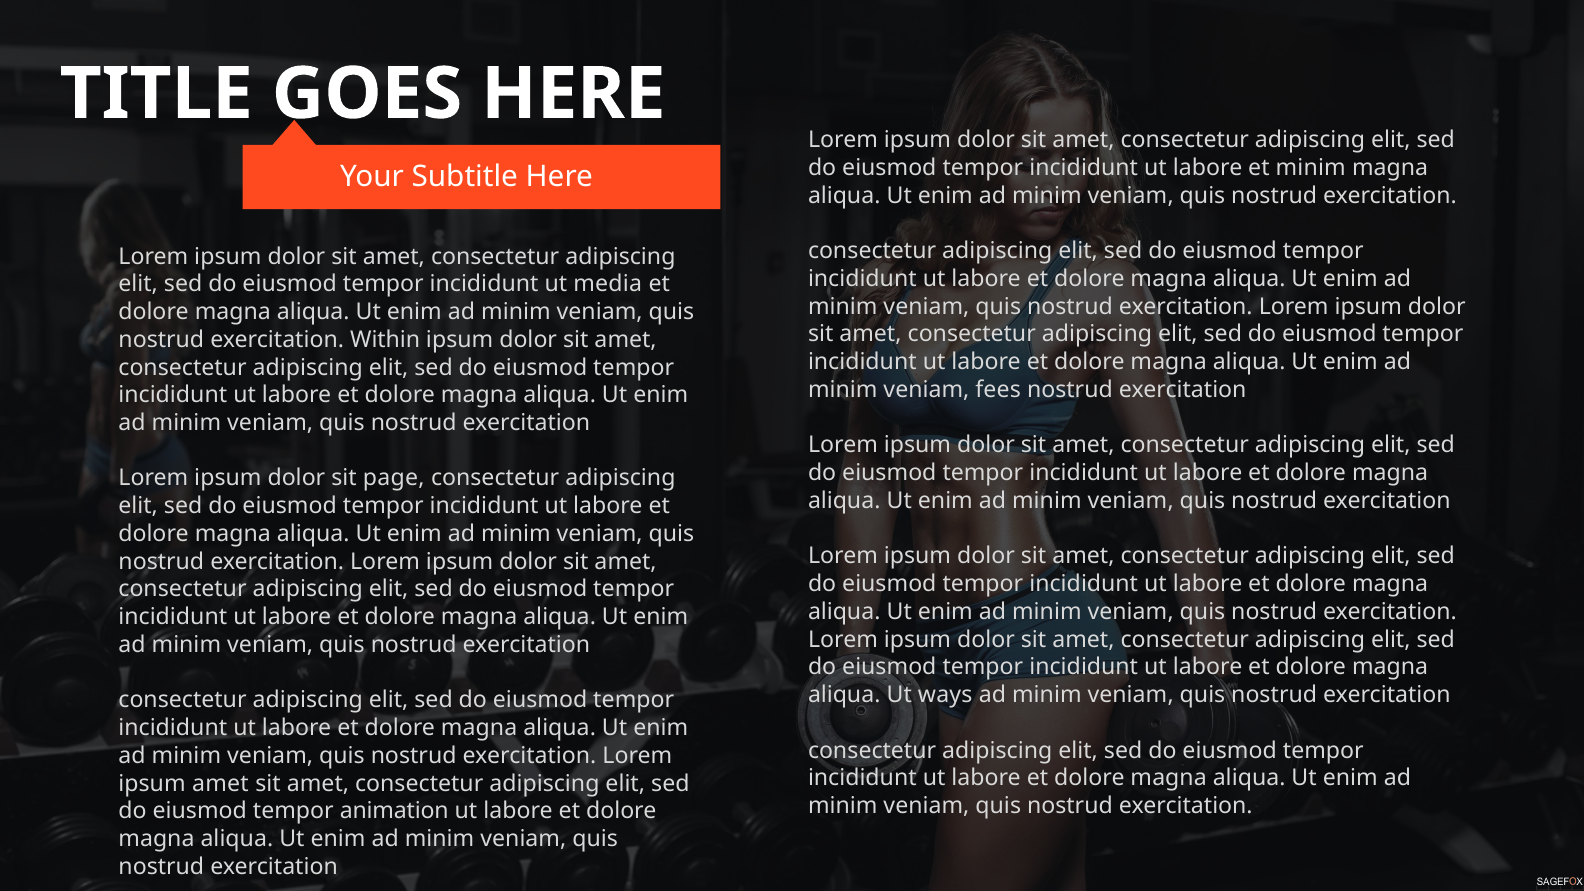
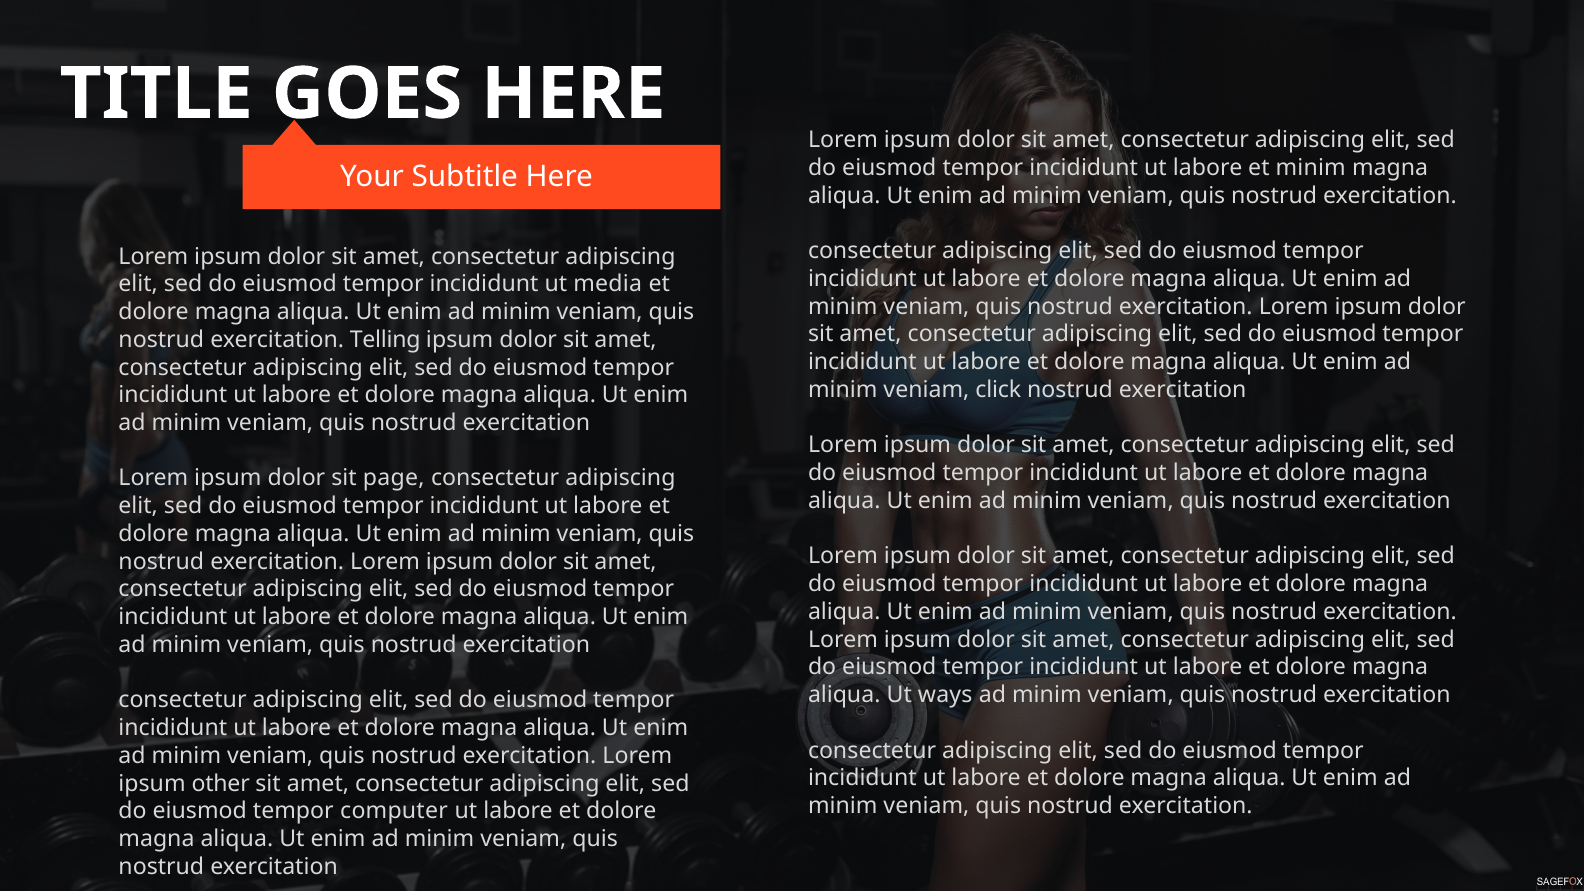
Within: Within -> Telling
fees: fees -> click
ipsum amet: amet -> other
animation: animation -> computer
